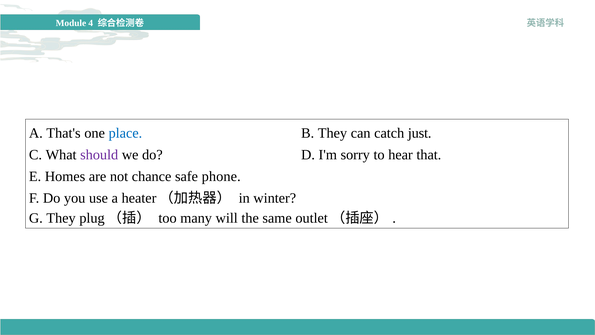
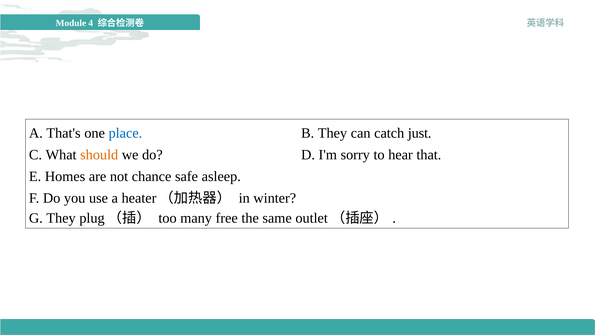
should colour: purple -> orange
phone: phone -> asleep
will: will -> free
